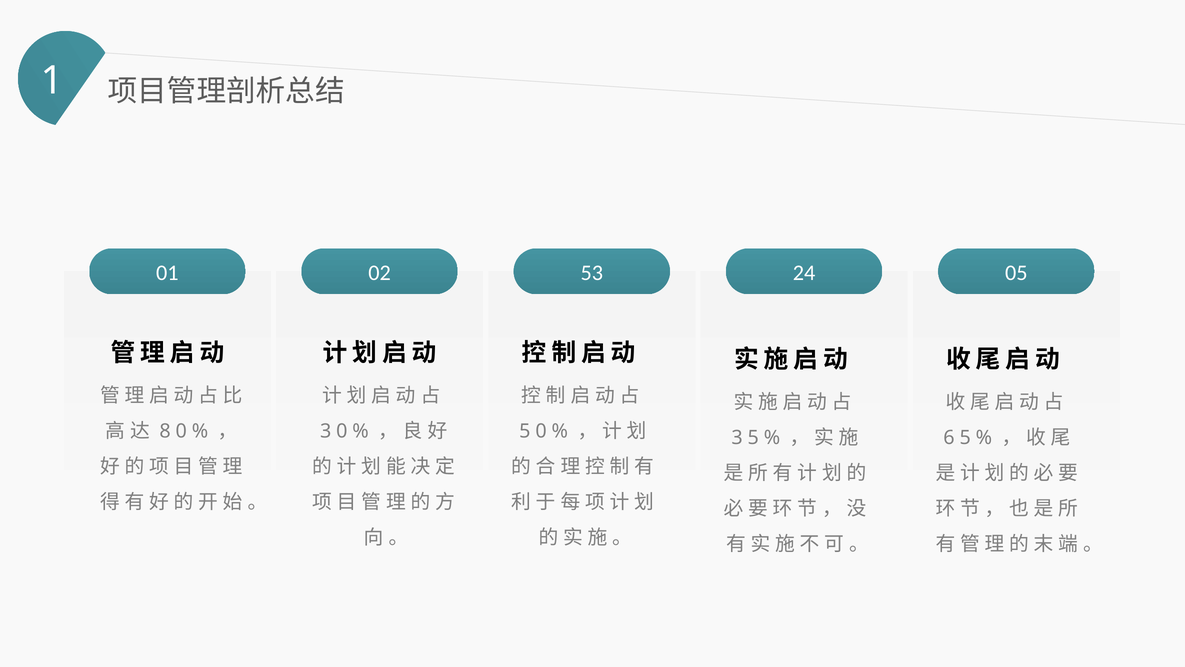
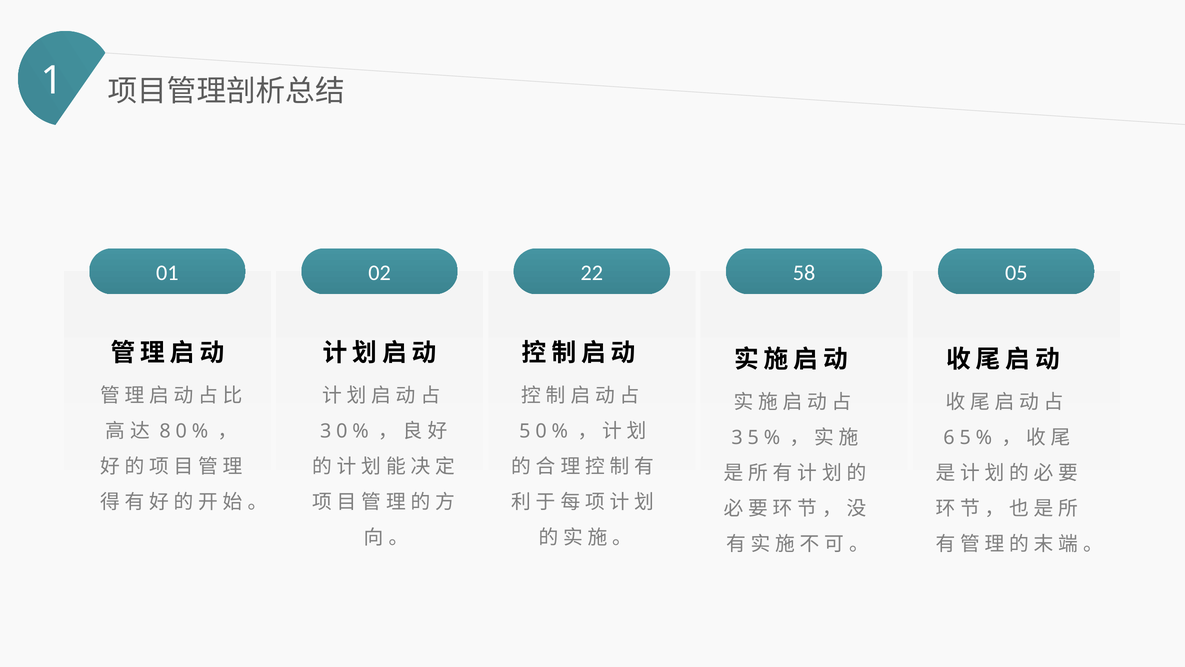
53: 53 -> 22
24: 24 -> 58
